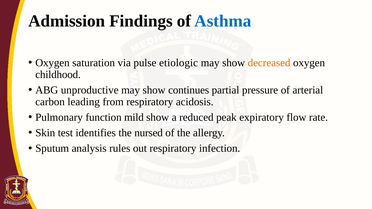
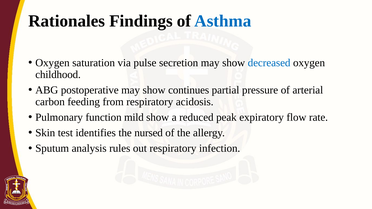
Admission: Admission -> Rationales
etiologic: etiologic -> secretion
decreased colour: orange -> blue
unproductive: unproductive -> postoperative
leading: leading -> feeding
